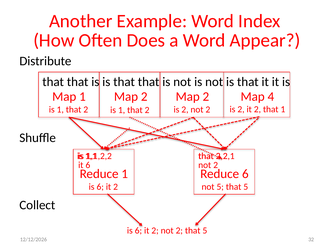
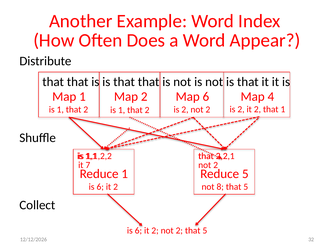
2 Map 2: 2 -> 6
it 6: 6 -> 7
Reduce 6: 6 -> 5
not 5: 5 -> 8
